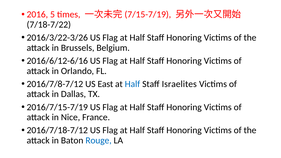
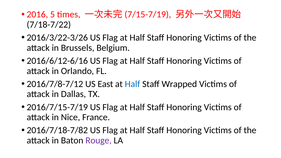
Israelites: Israelites -> Wrapped
2016/7/18-7/12: 2016/7/18-7/12 -> 2016/7/18-7/82
Rouge colour: blue -> purple
